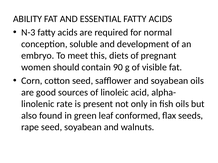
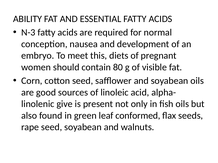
soluble: soluble -> nausea
90: 90 -> 80
rate: rate -> give
